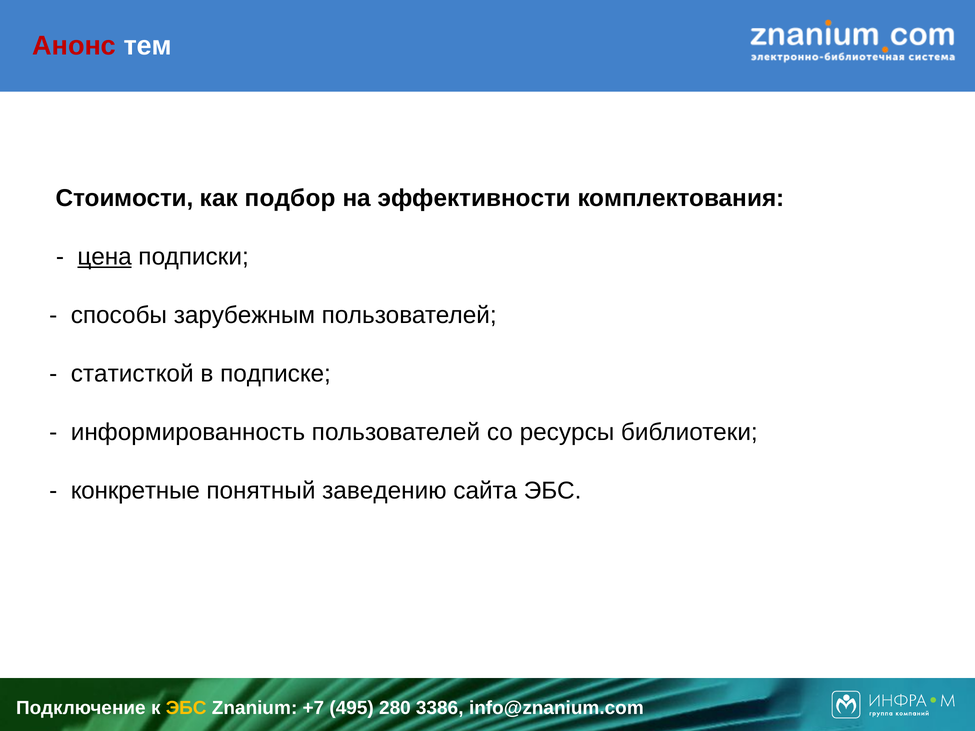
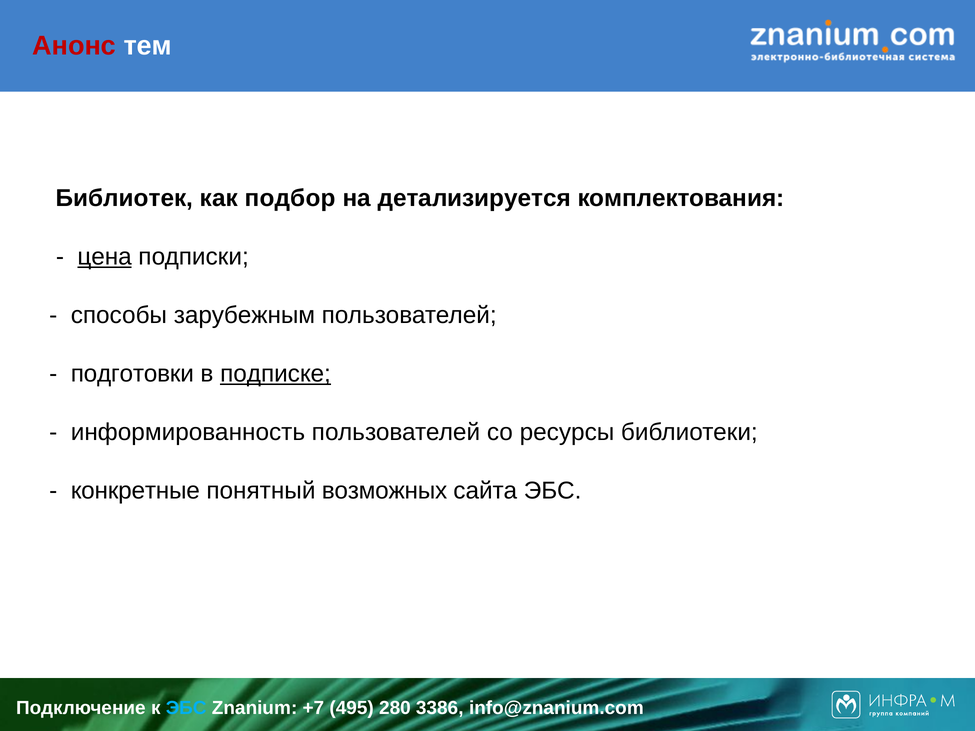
Стоимости: Стоимости -> Библиотек
эффективности: эффективности -> детализируется
статисткой: статисткой -> подготовки
подписке underline: none -> present
заведению: заведению -> возможных
ЭБС at (186, 708) colour: yellow -> light blue
